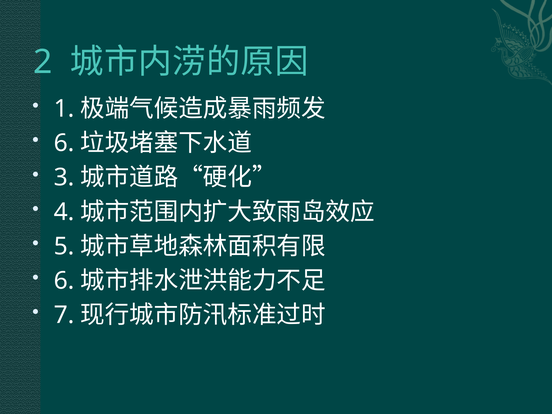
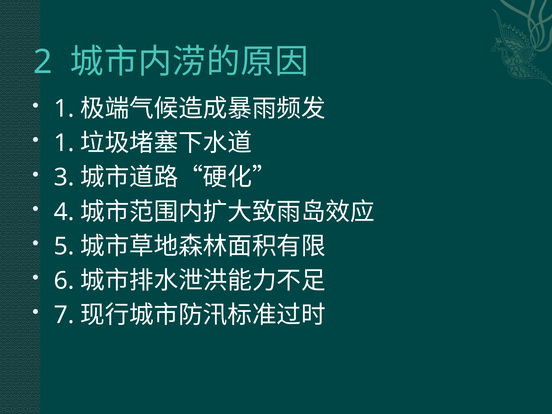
6 at (64, 143): 6 -> 1
